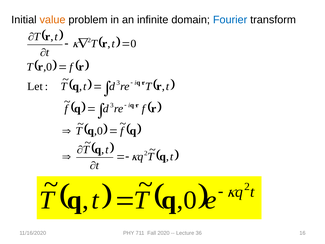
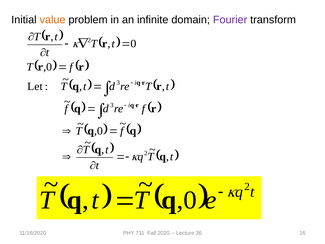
Fourier colour: blue -> purple
